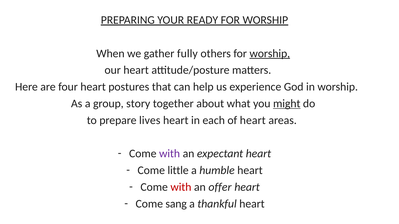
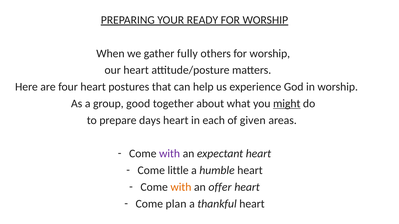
worship at (270, 54) underline: present -> none
story: story -> good
lives: lives -> days
of heart: heart -> given
with at (181, 187) colour: red -> orange
sang: sang -> plan
